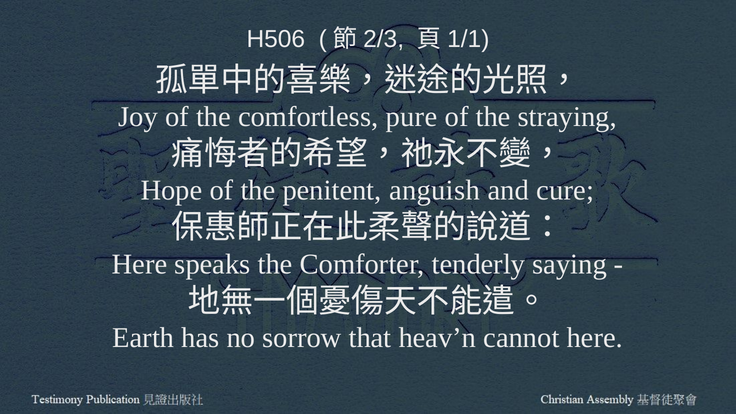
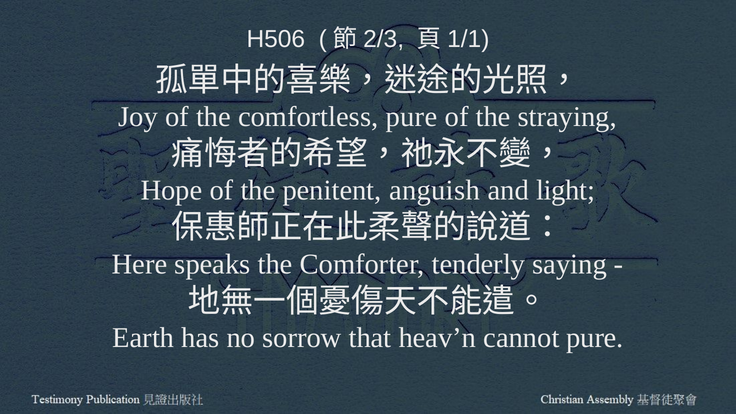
cure: cure -> light
cannot here: here -> pure
